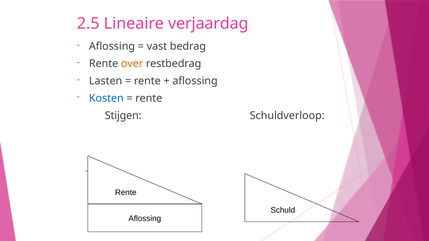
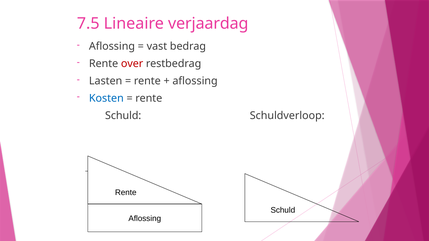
2.5: 2.5 -> 7.5
over colour: orange -> red
Stijgen at (123, 116): Stijgen -> Schuld
